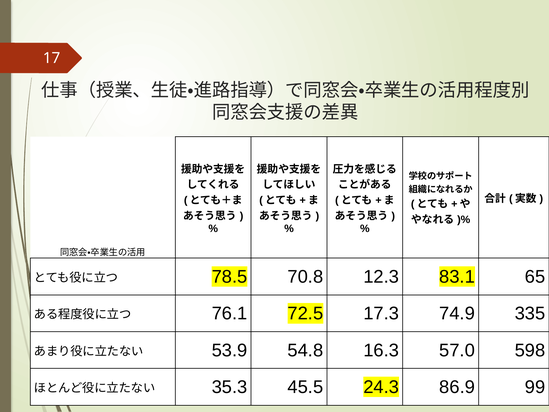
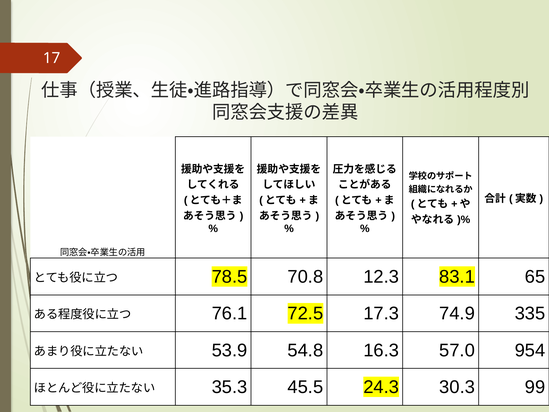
598: 598 -> 954
86.9: 86.9 -> 30.3
